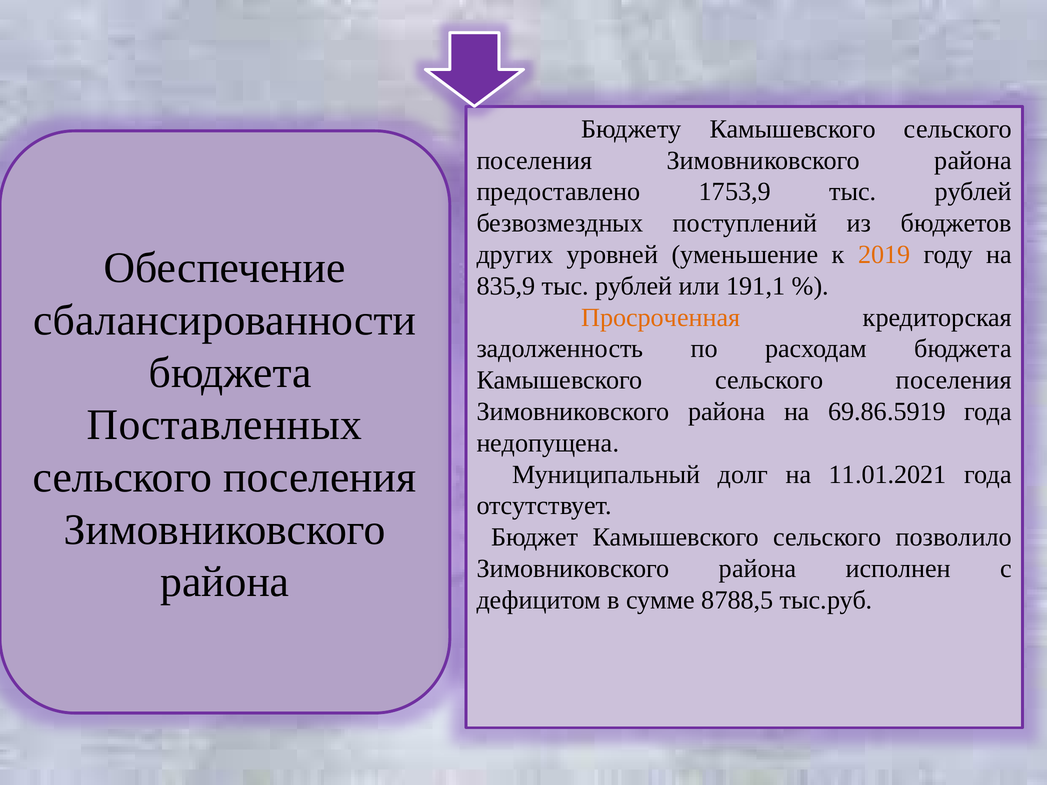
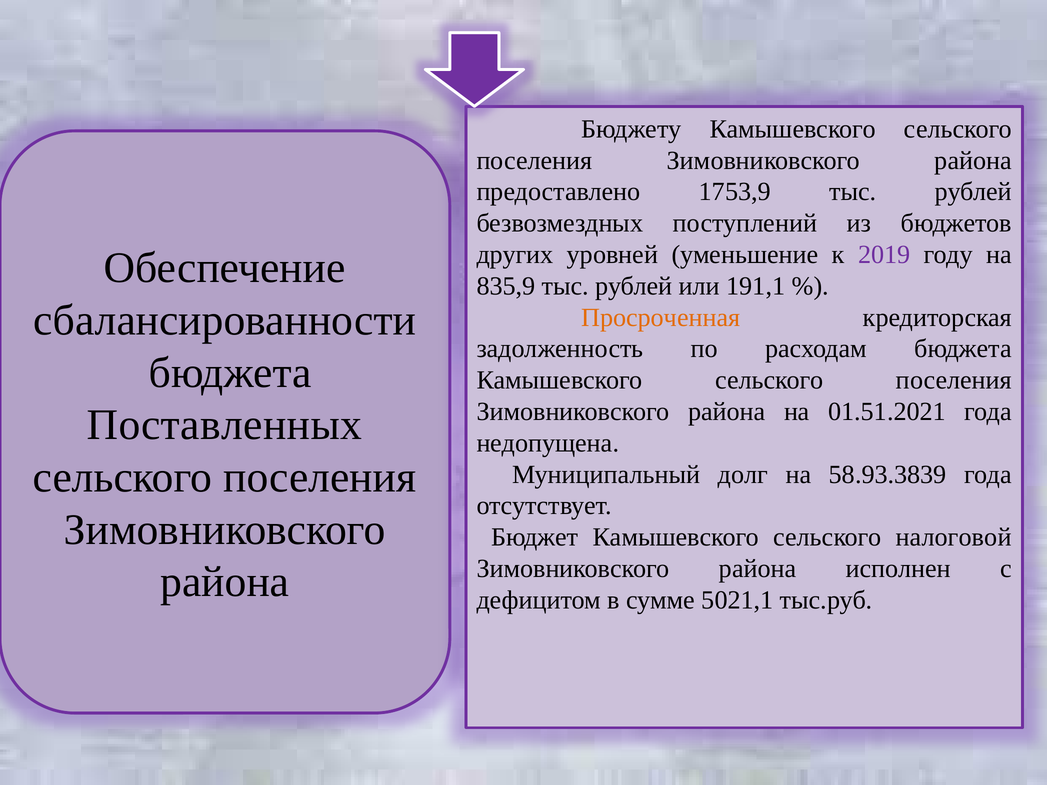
2019 colour: orange -> purple
69.86.5919: 69.86.5919 -> 01.51.2021
11.01.2021: 11.01.2021 -> 58.93.3839
позволило: позволило -> налоговой
8788,5: 8788,5 -> 5021,1
